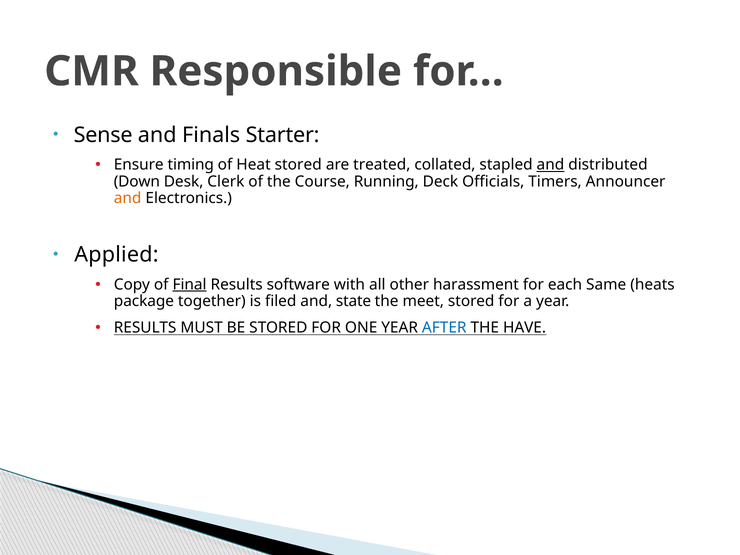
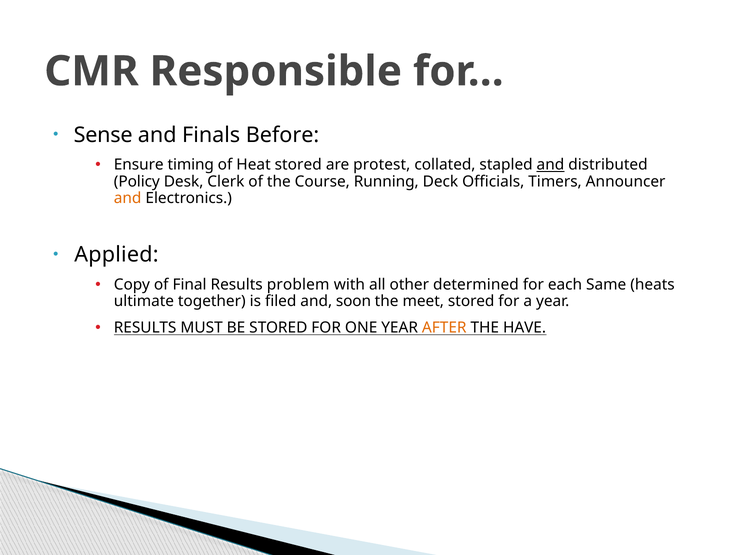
Starter: Starter -> Before
treated: treated -> protest
Down: Down -> Policy
Final underline: present -> none
software: software -> problem
harassment: harassment -> determined
package: package -> ultimate
state: state -> soon
AFTER colour: blue -> orange
